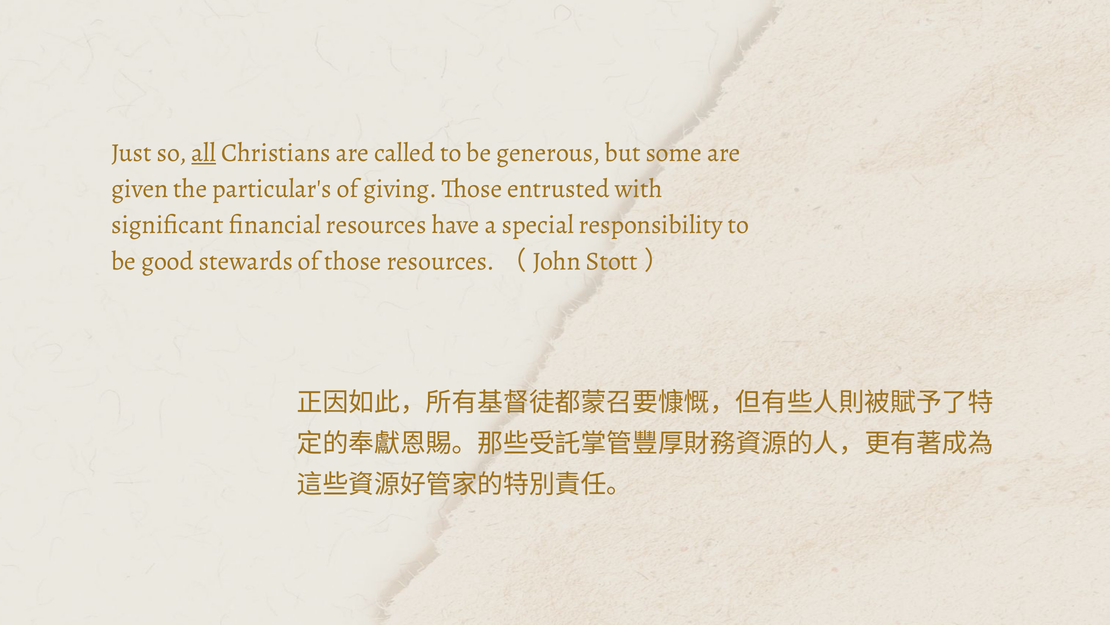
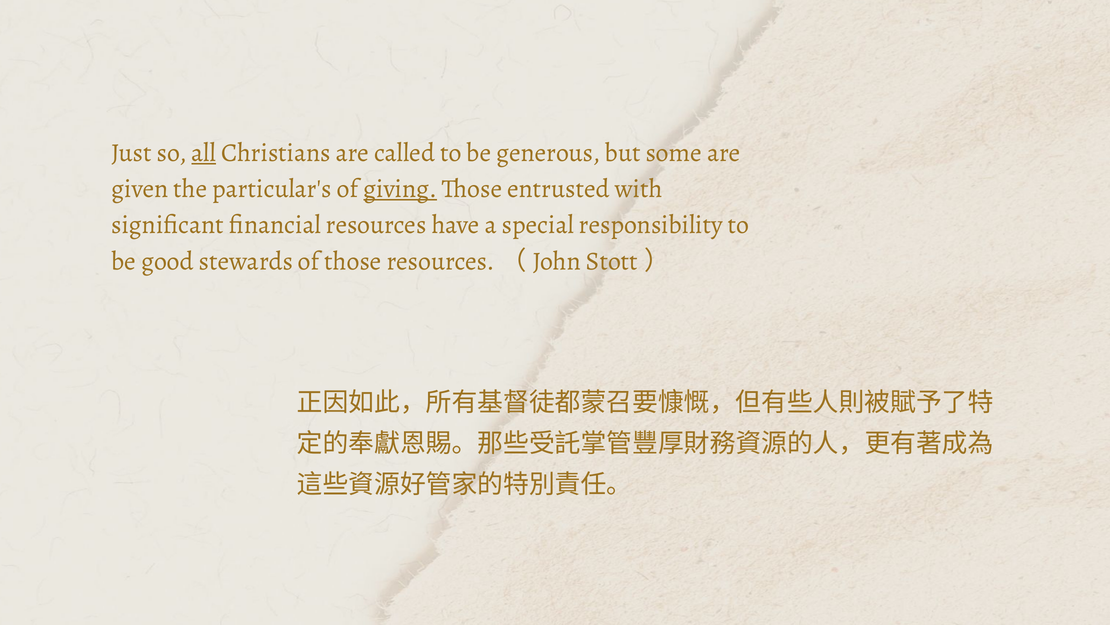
giving underline: none -> present
